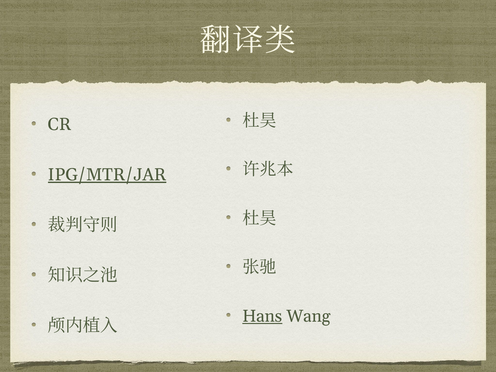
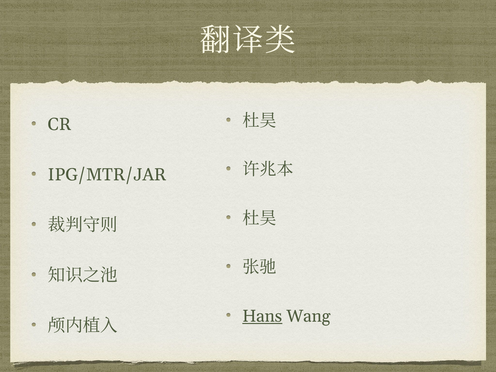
IPG/MTR/JAR underline: present -> none
